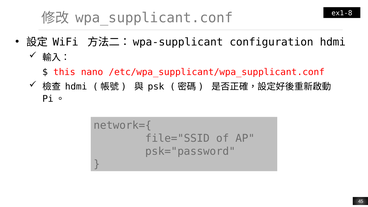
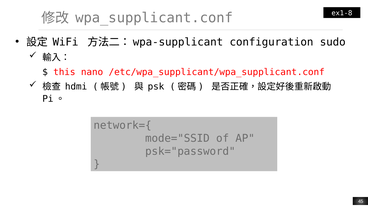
configuration hdmi: hdmi -> sudo
file="SSID: file="SSID -> mode="SSID
